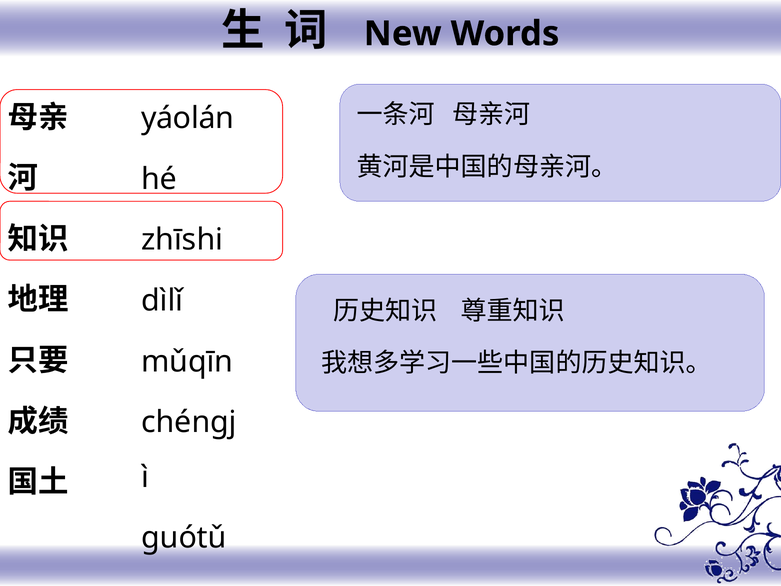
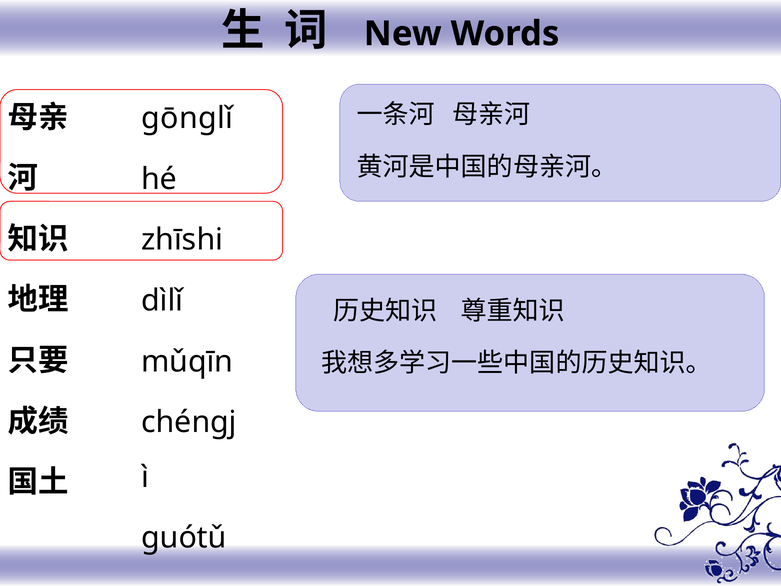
yáolán: yáolán -> gōnglǐ
